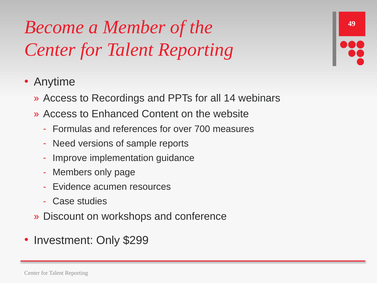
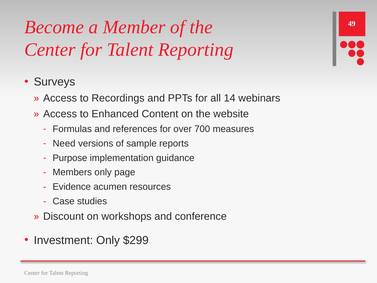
Anytime: Anytime -> Surveys
Improve: Improve -> Purpose
